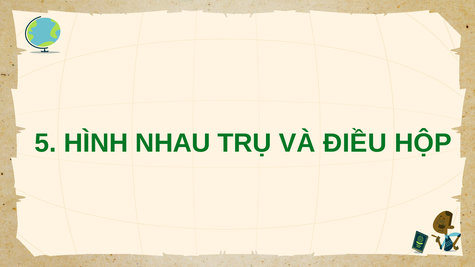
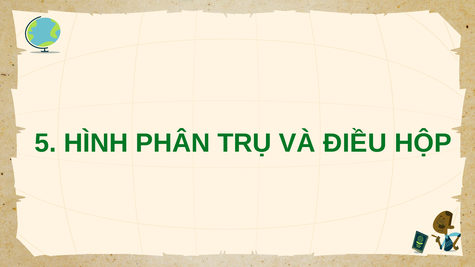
NHAU: NHAU -> PHÂN
